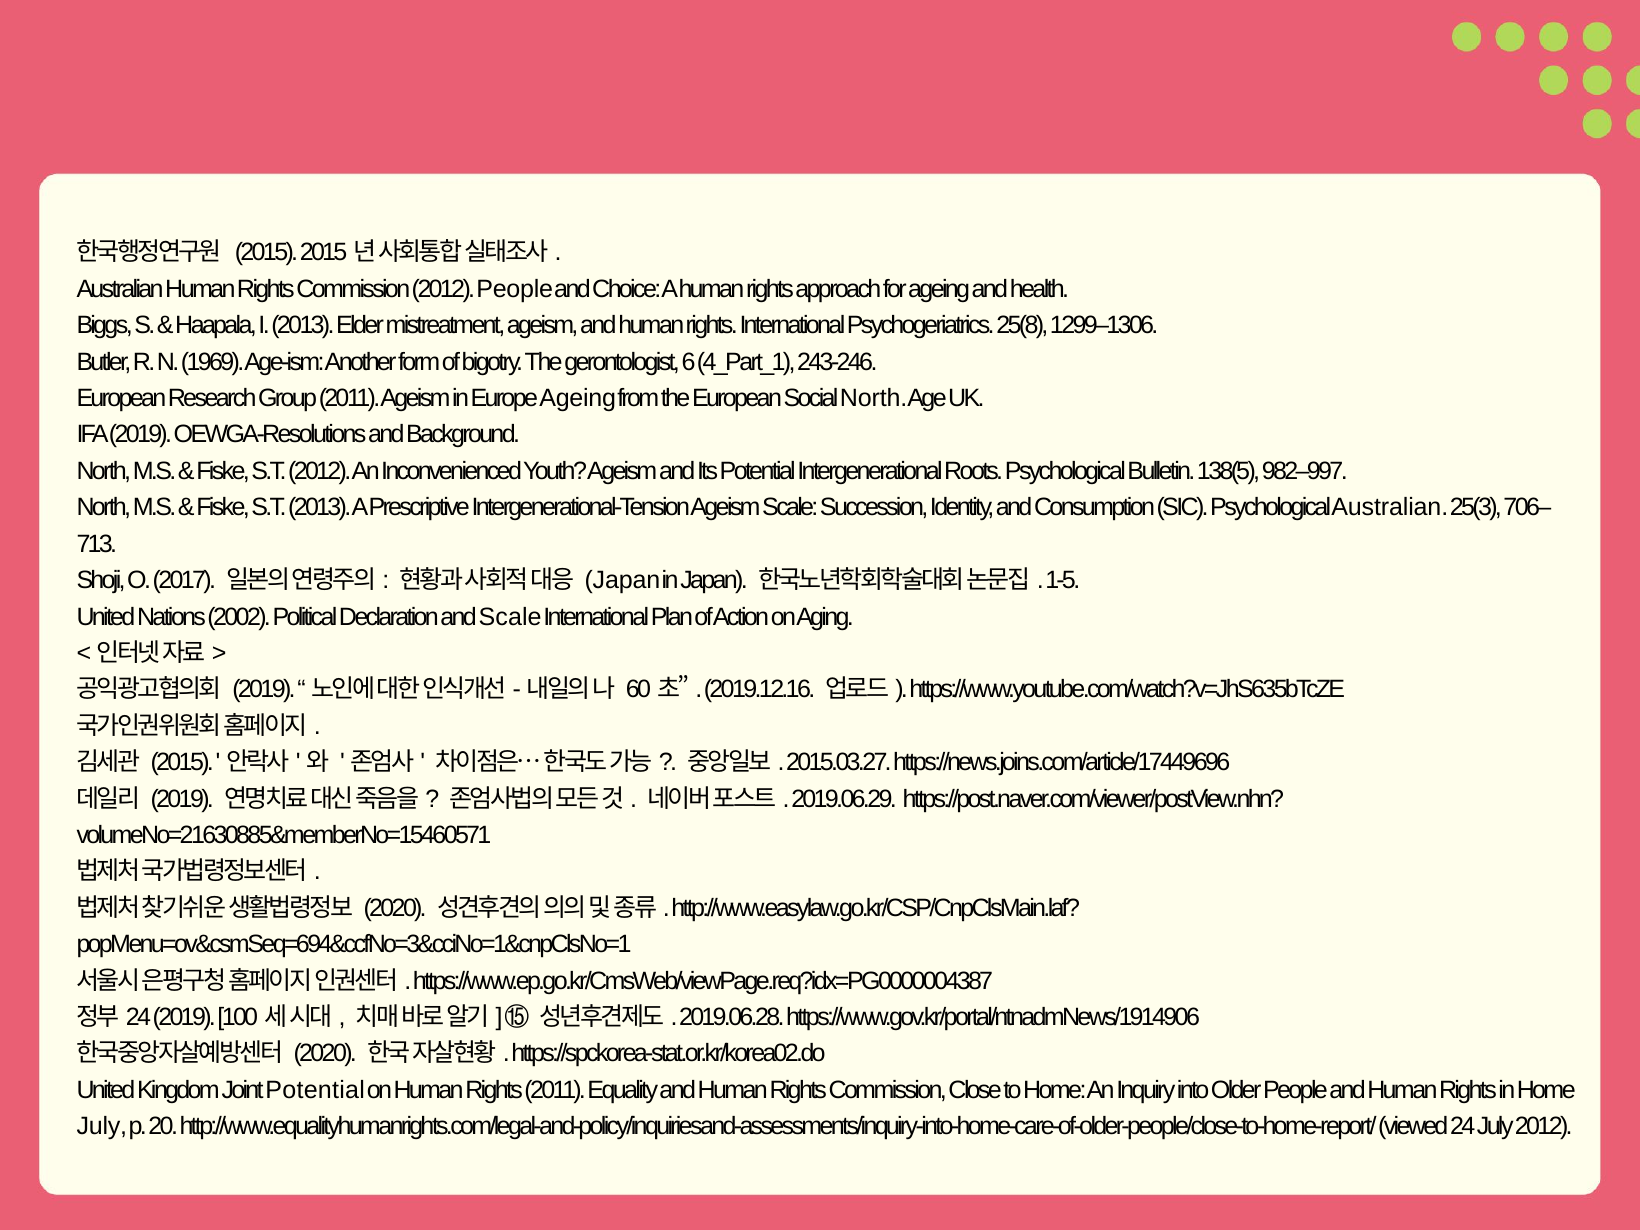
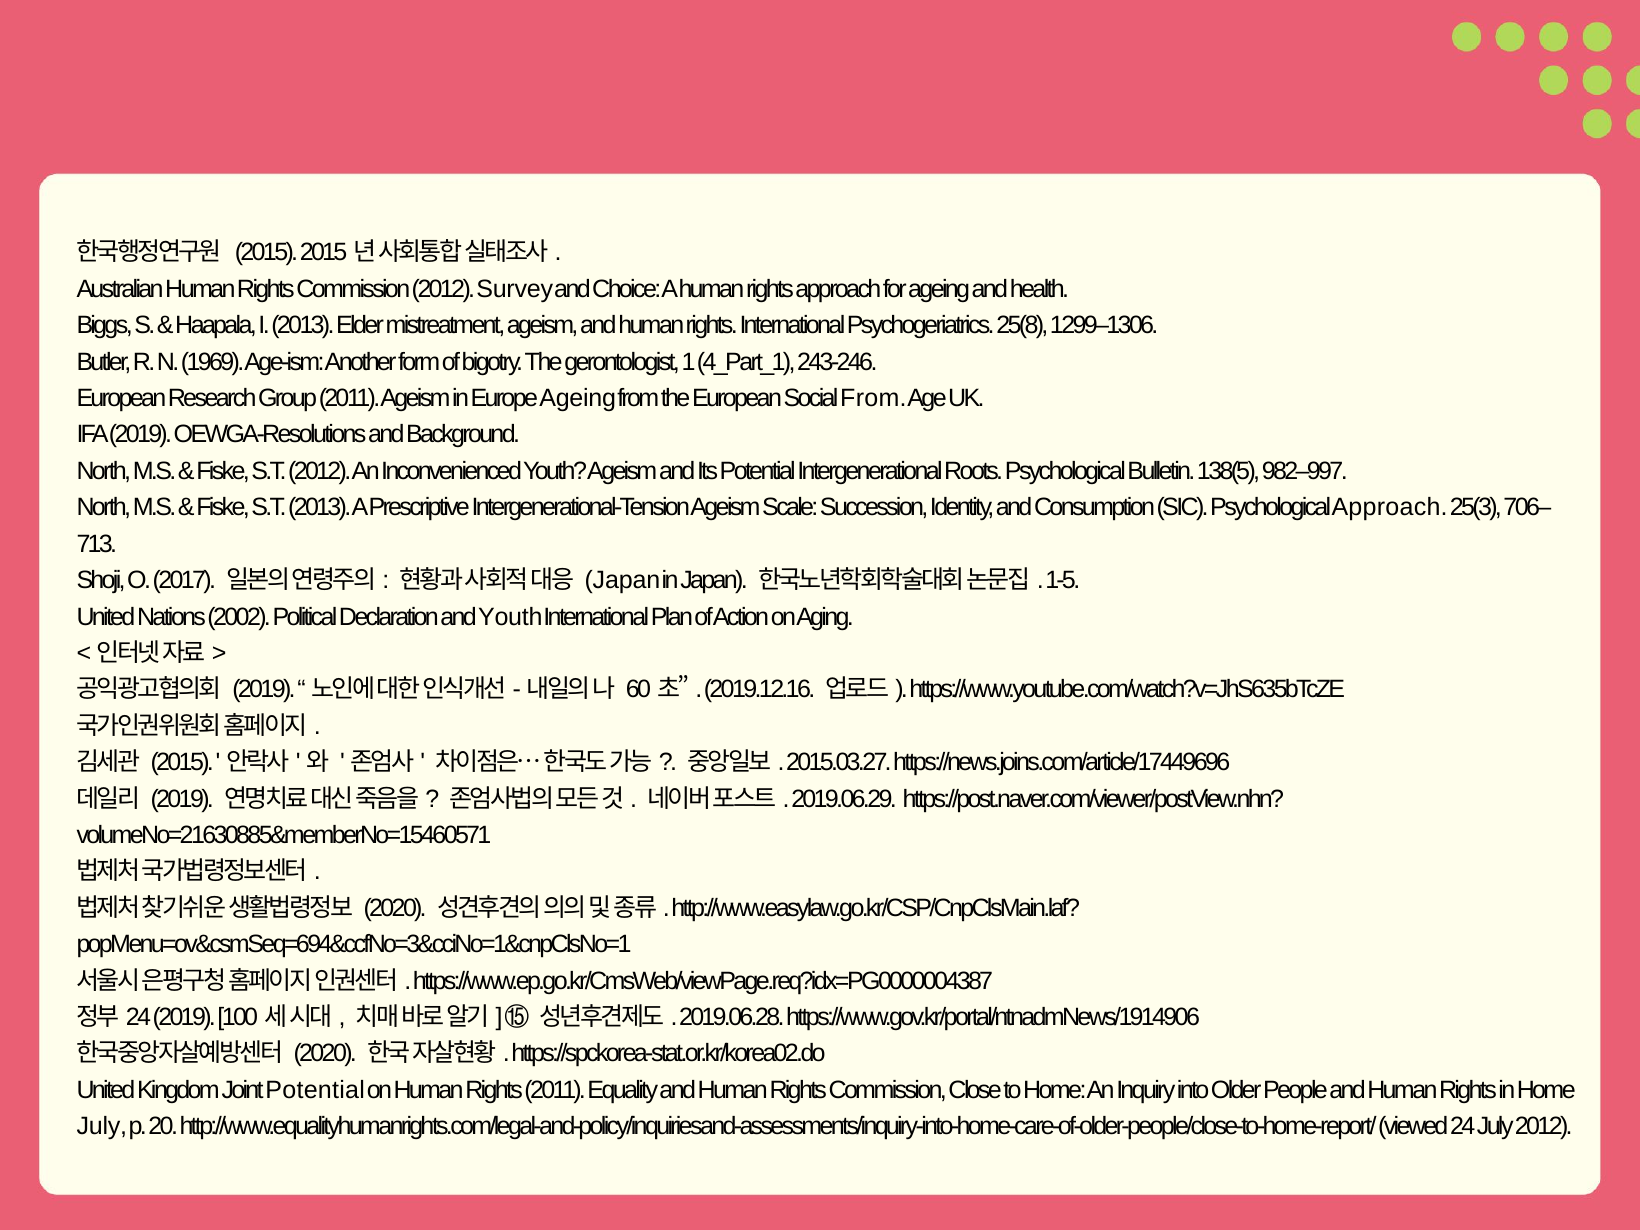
2012 People: People -> Survey
6: 6 -> 1
Social North: North -> From
Psychological Australian: Australian -> Approach
and Scale: Scale -> Youth
